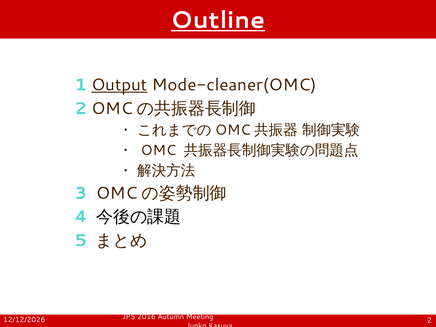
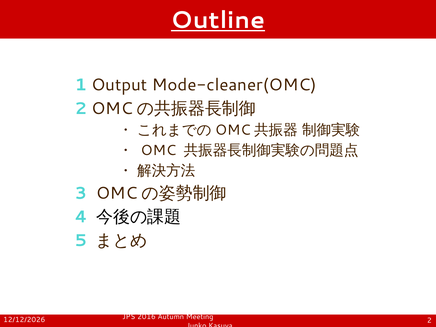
Output underline: present -> none
